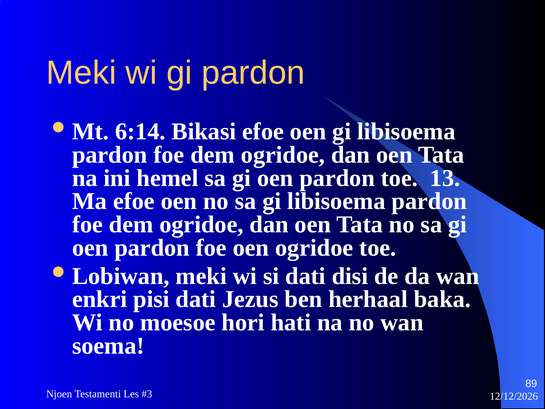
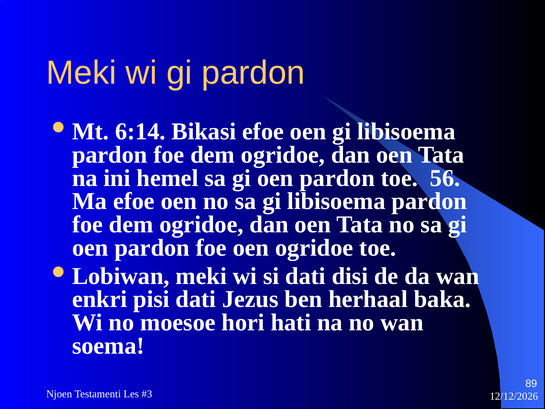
13: 13 -> 56
